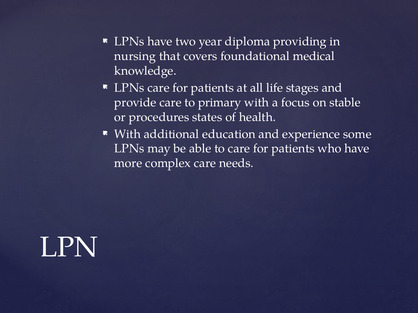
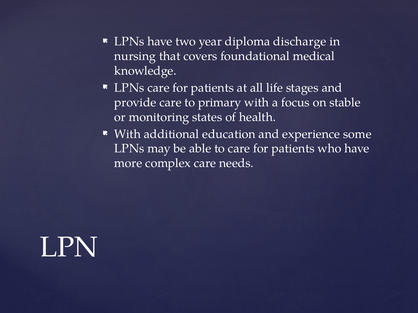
providing: providing -> discharge
procedures: procedures -> monitoring
